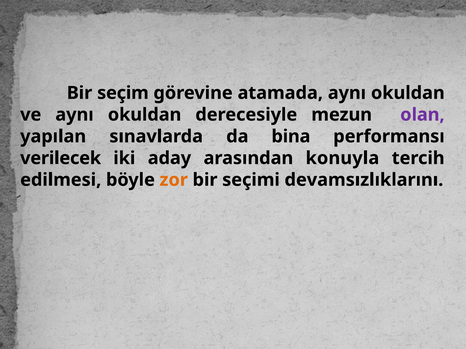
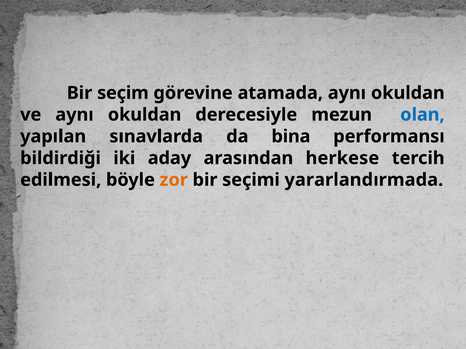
olan colour: purple -> blue
verilecek: verilecek -> bildirdiği
konuyla: konuyla -> herkese
devamsızlıklarını: devamsızlıklarını -> yararlandırmada
